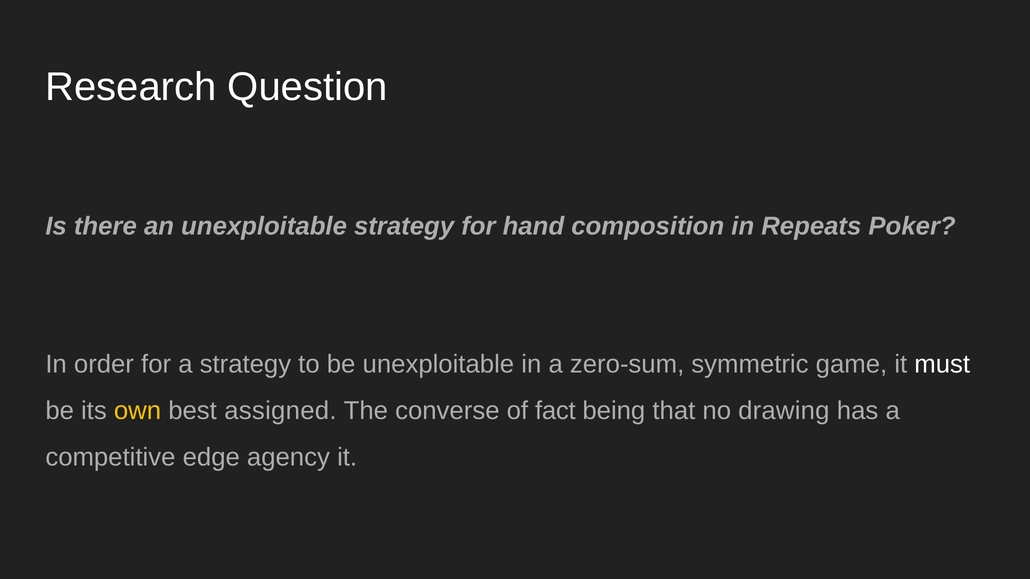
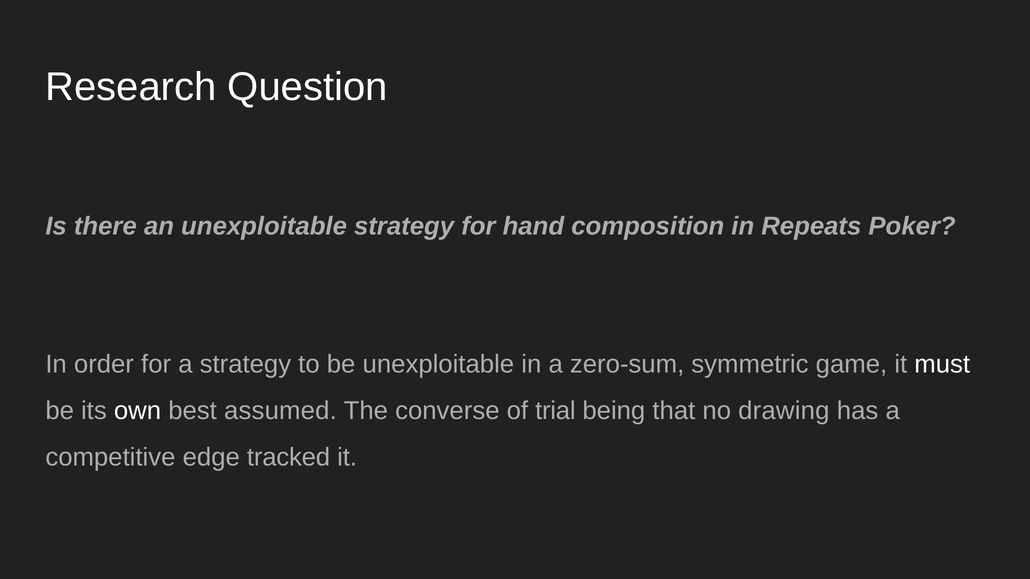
own colour: yellow -> white
assigned: assigned -> assumed
fact: fact -> trial
agency: agency -> tracked
